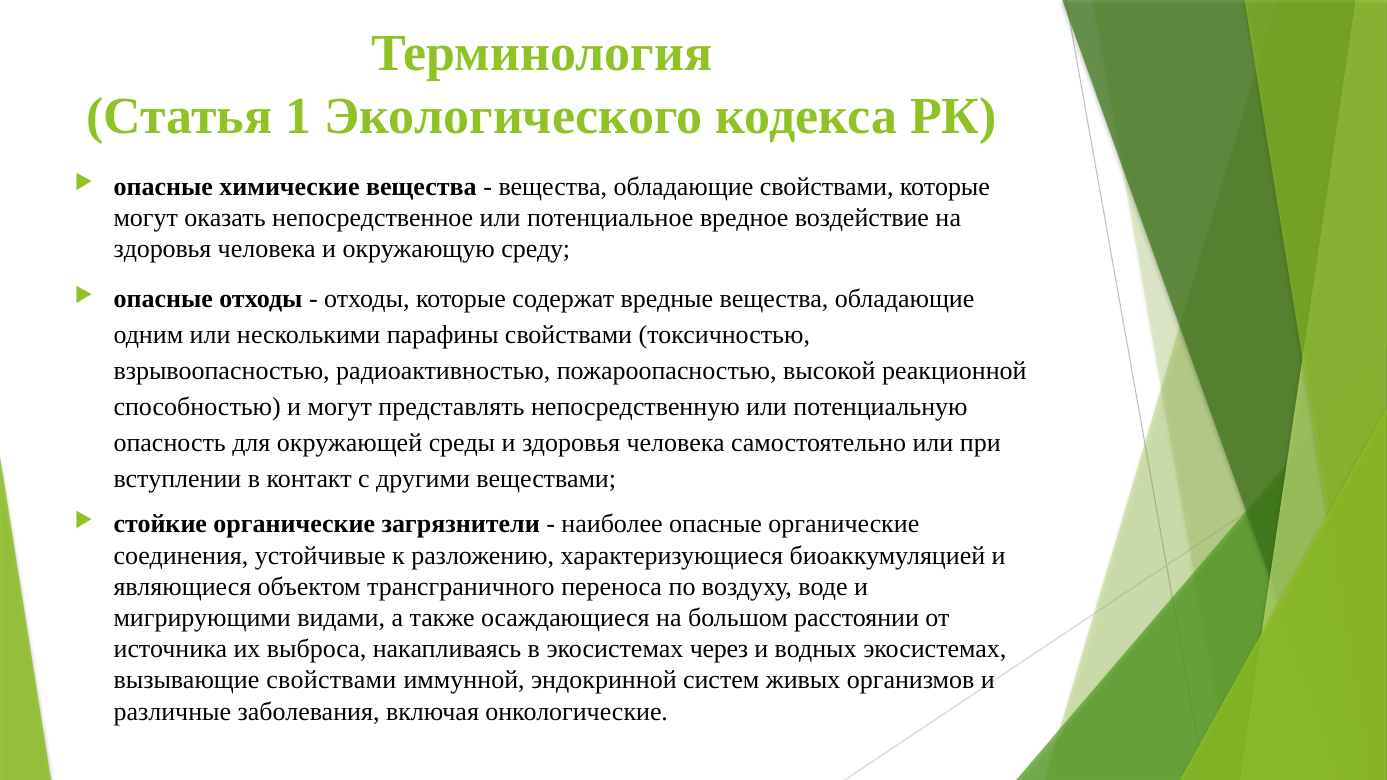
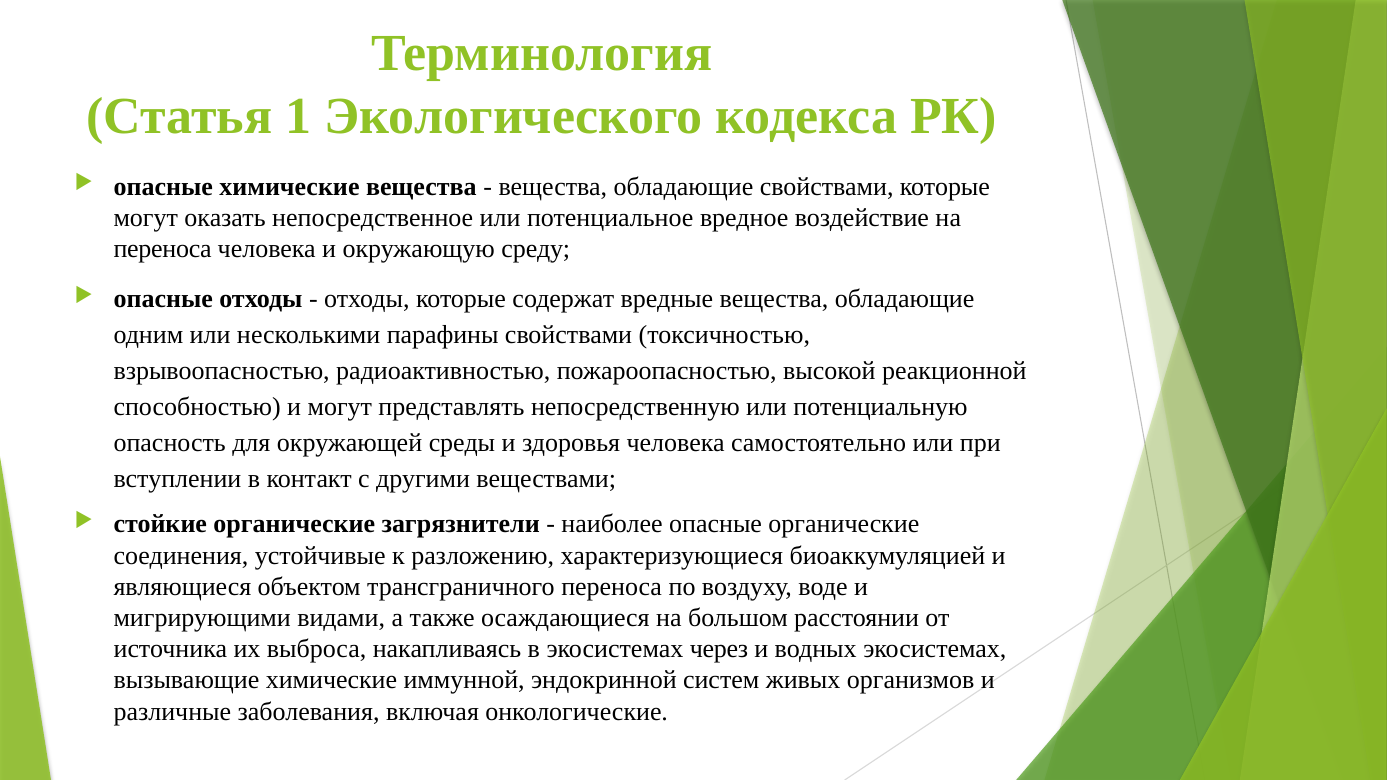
здоровья at (163, 249): здоровья -> переноса
вызывающие свойствами: свойствами -> химические
